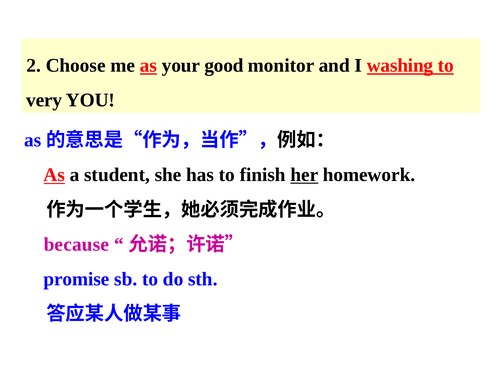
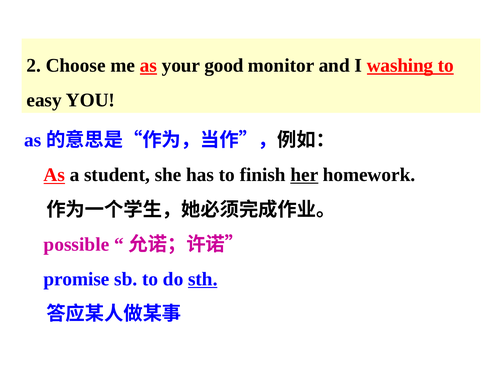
very: very -> easy
because: because -> possible
sth underline: none -> present
